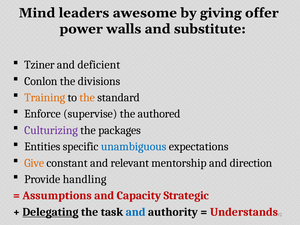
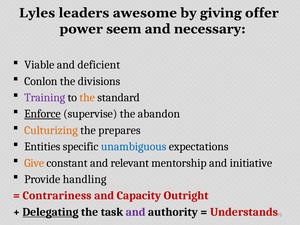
Mind: Mind -> Lyles
walls: walls -> seem
substitute: substitute -> necessary
Tziner: Tziner -> Viable
Training colour: orange -> purple
Enforce underline: none -> present
authored: authored -> abandon
Culturizing colour: purple -> orange
packages: packages -> prepares
direction: direction -> initiative
Assumptions: Assumptions -> Contrariness
Strategic: Strategic -> Outright
and at (136, 212) colour: blue -> purple
